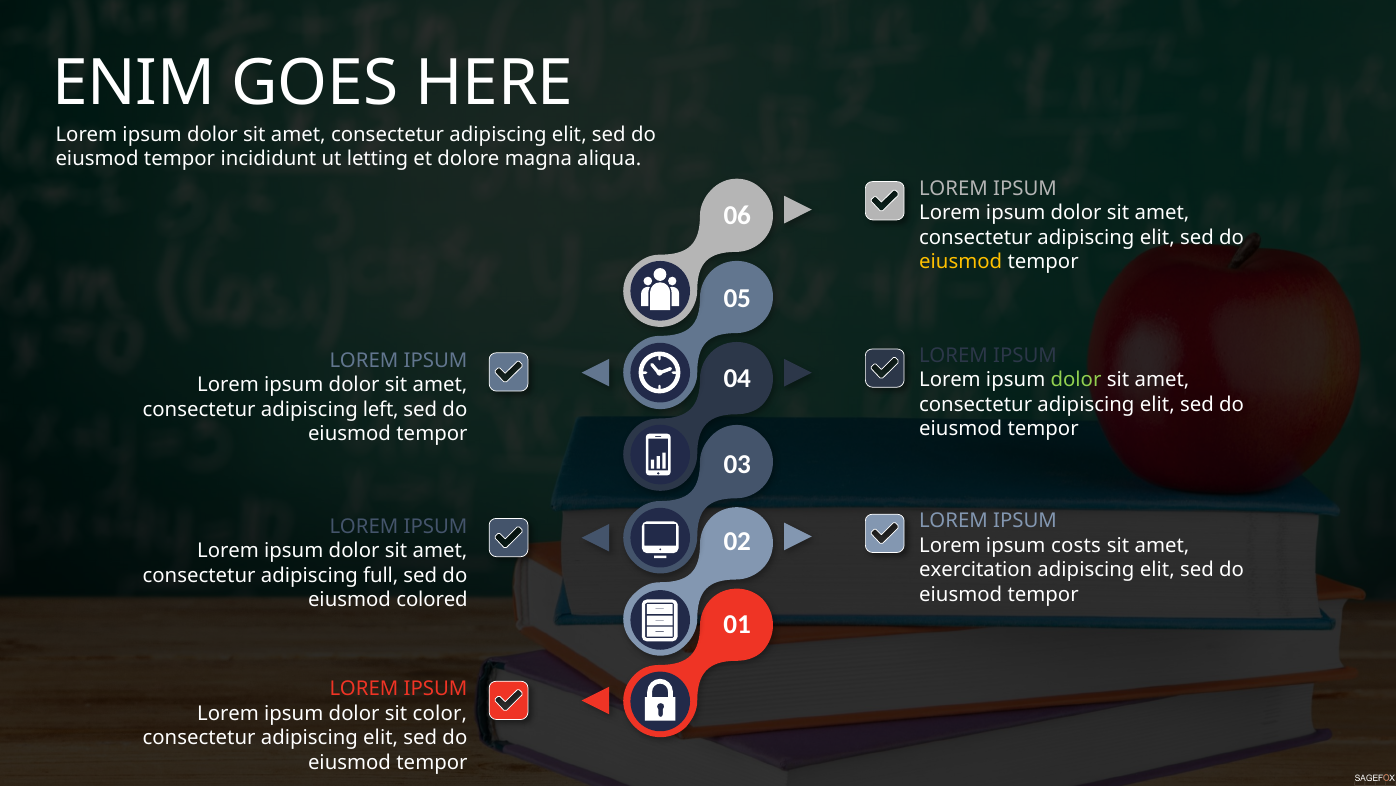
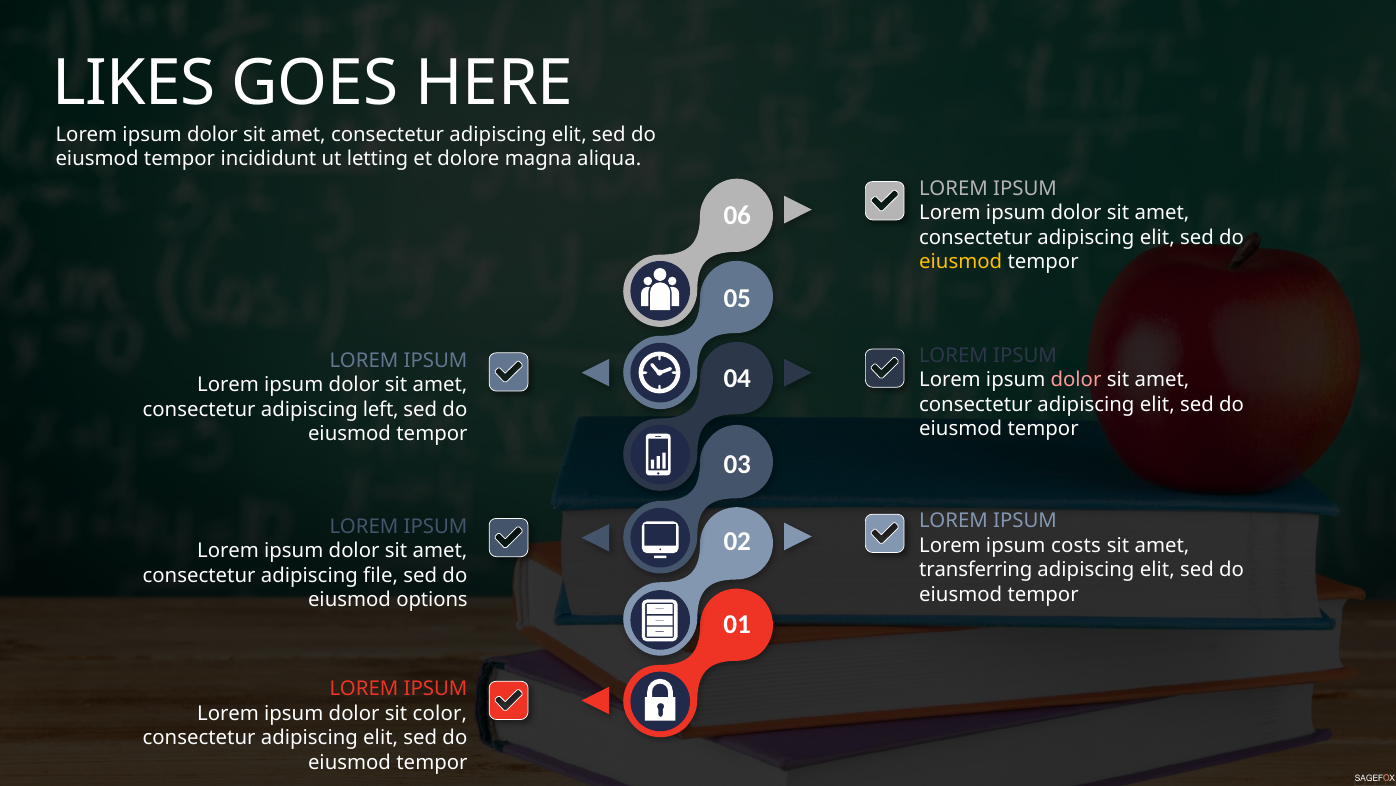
ENIM: ENIM -> LIKES
dolor at (1076, 380) colour: light green -> pink
exercitation: exercitation -> transferring
full: full -> file
colored: colored -> options
